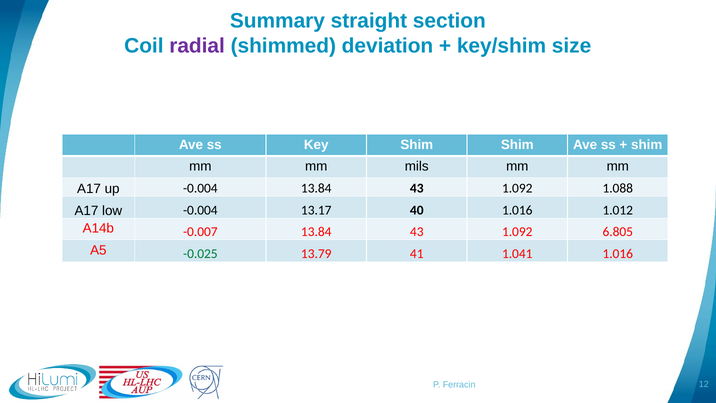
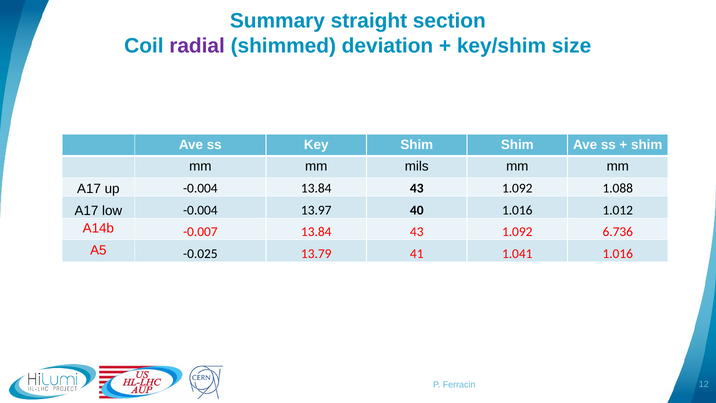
13.17: 13.17 -> 13.97
6.805: 6.805 -> 6.736
-0.025 colour: green -> black
